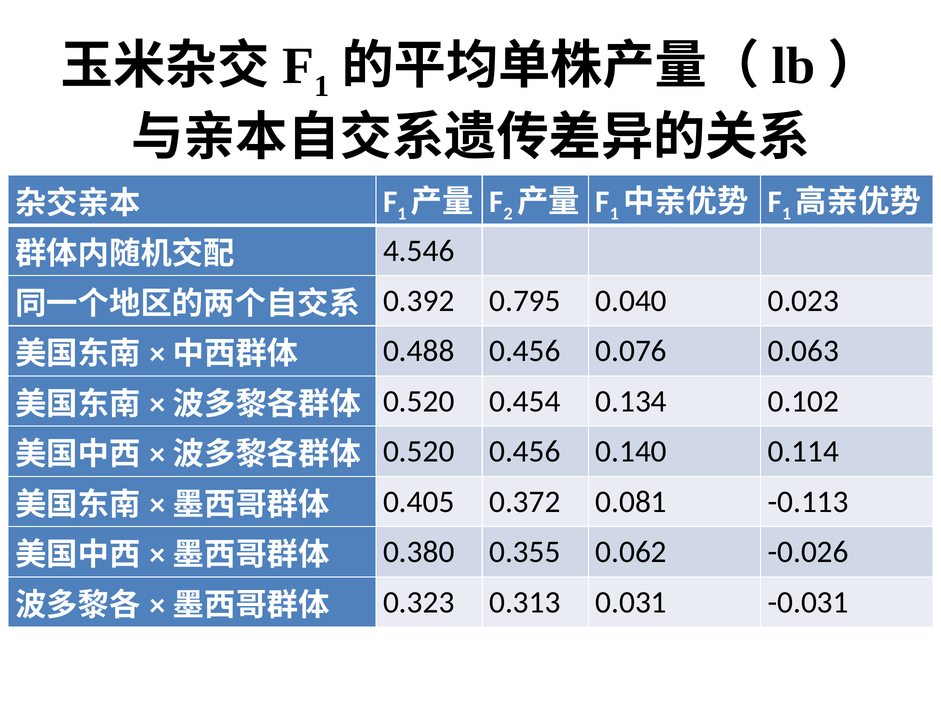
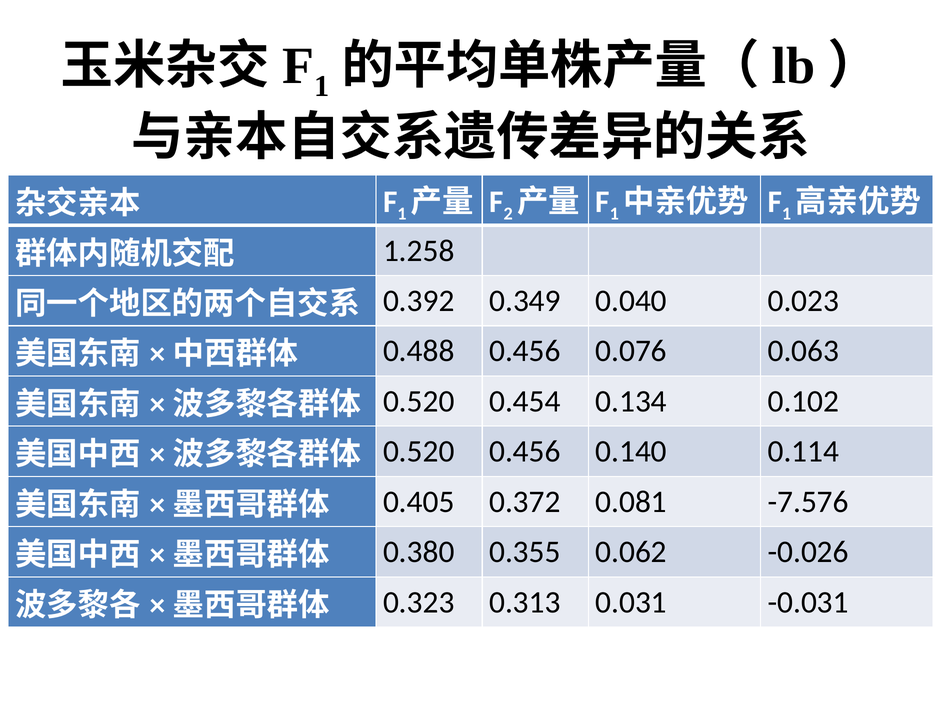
4.546: 4.546 -> 1.258
0.795: 0.795 -> 0.349
-0.113: -0.113 -> -7.576
